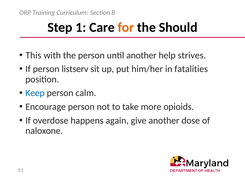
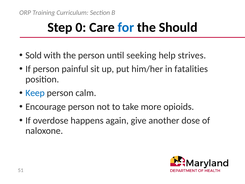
1: 1 -> 0
for colour: orange -> blue
This: This -> Sold
until another: another -> seeking
listserv: listserv -> painful
